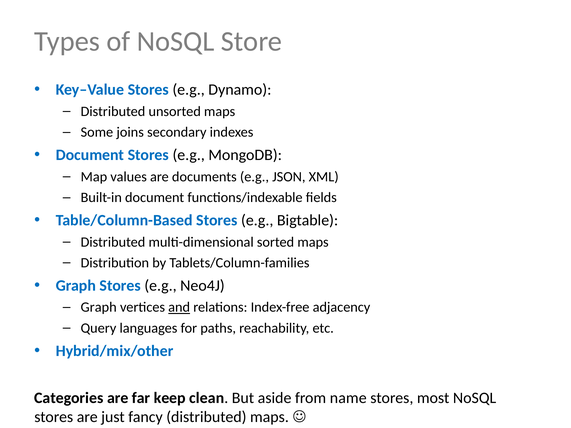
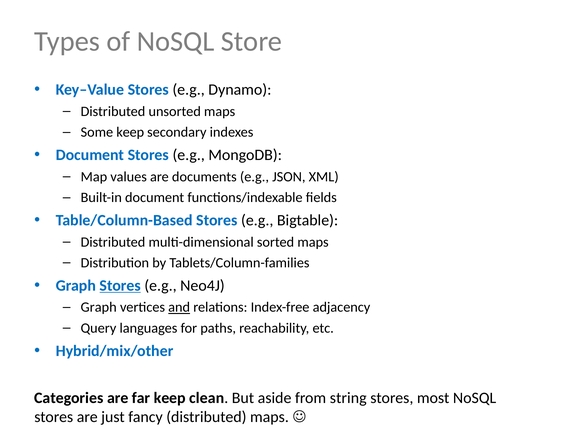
Some joins: joins -> keep
Stores at (120, 286) underline: none -> present
name: name -> string
